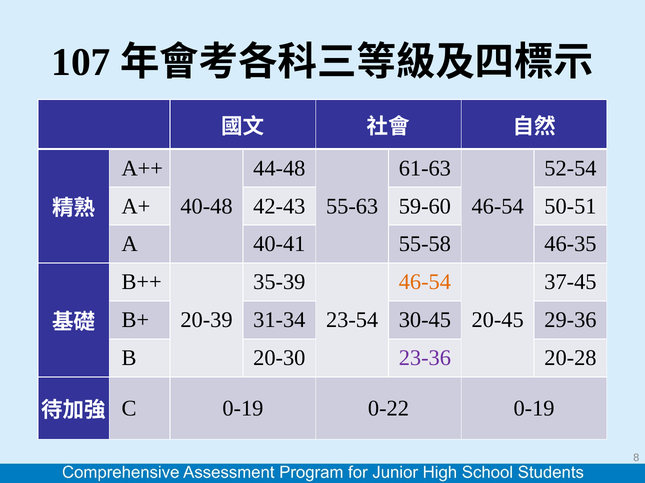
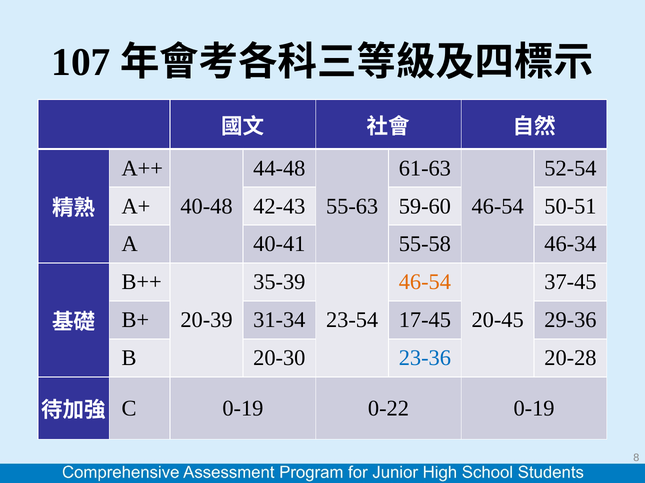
46-35: 46-35 -> 46-34
30-45: 30-45 -> 17-45
23-36 colour: purple -> blue
